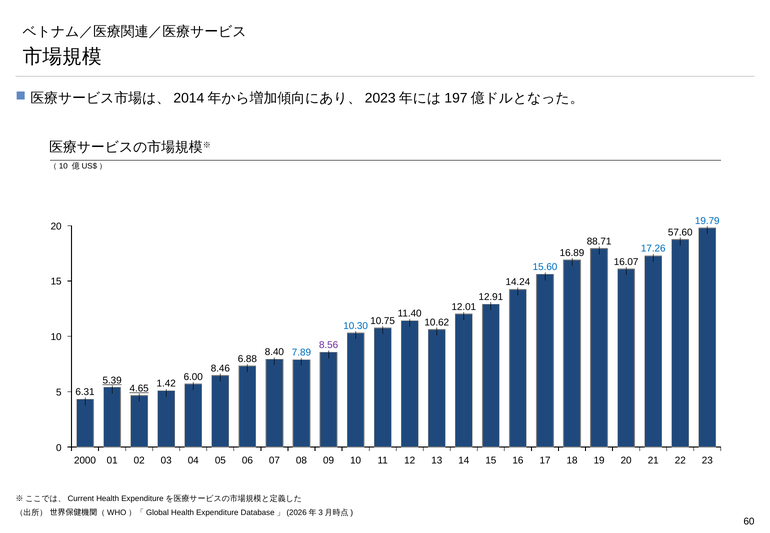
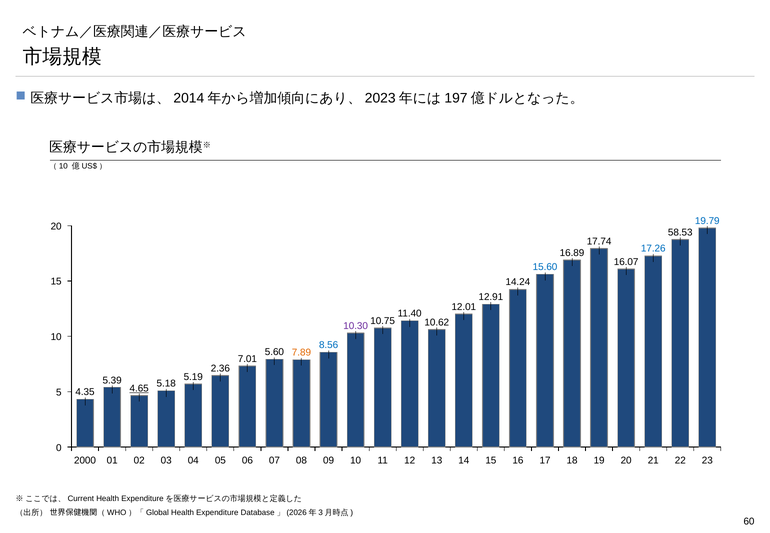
57.60: 57.60 -> 58.53
88.71: 88.71 -> 17.74
10.30 colour: blue -> purple
8.56 colour: purple -> blue
8.40: 8.40 -> 5.60
7.89 colour: blue -> orange
6.88: 6.88 -> 7.01
8.46: 8.46 -> 2.36
6.00: 6.00 -> 5.19
5.39 underline: present -> none
1.42: 1.42 -> 5.18
6.31: 6.31 -> 4.35
